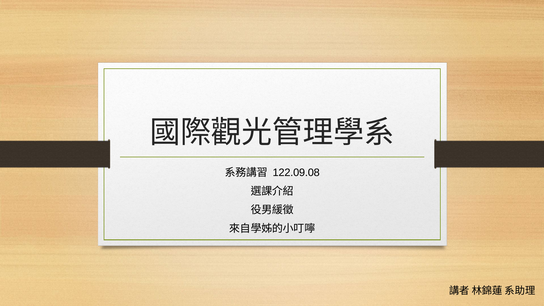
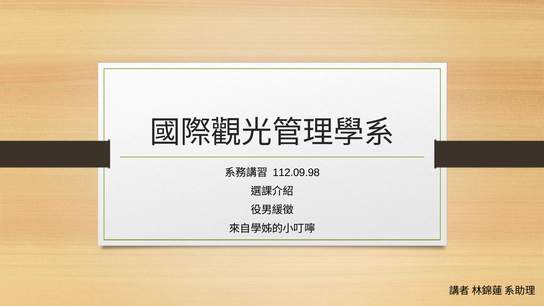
122.09.08: 122.09.08 -> 112.09.98
